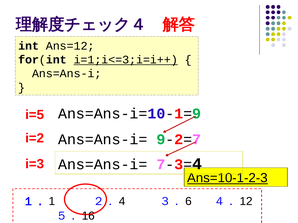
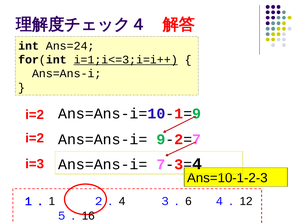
Ans=12: Ans=12 -> Ans=24
i=5 at (35, 115): i=5 -> i=2
Ans=10-1-2-3 underline: present -> none
